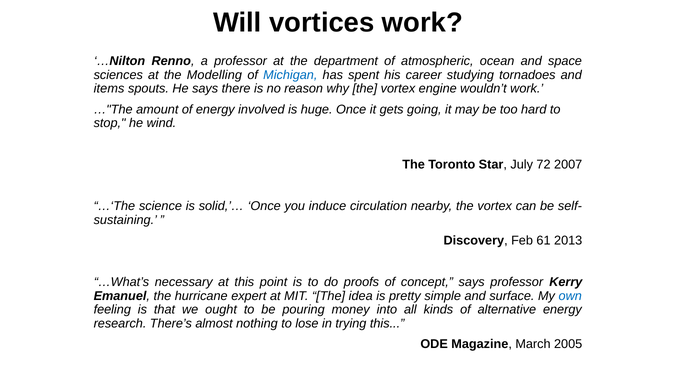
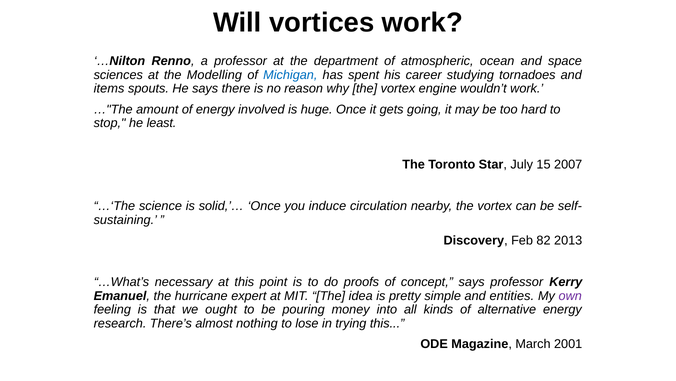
wind: wind -> least
72: 72 -> 15
61: 61 -> 82
surface: surface -> entities
own colour: blue -> purple
2005: 2005 -> 2001
